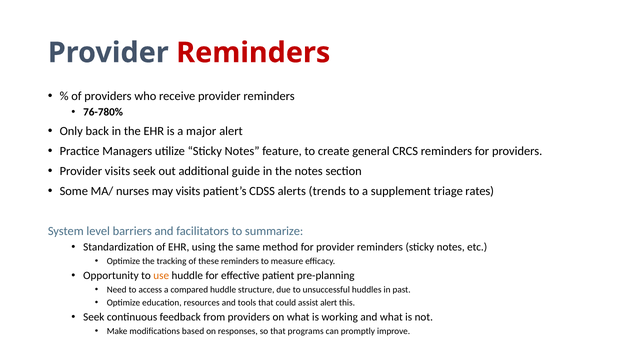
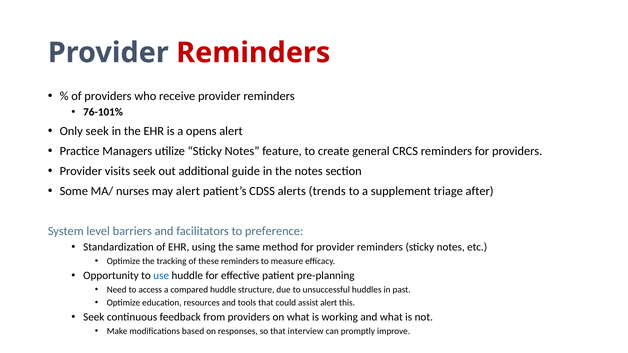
76-780%: 76-780% -> 76-101%
Only back: back -> seek
major: major -> opens
may visits: visits -> alert
rates: rates -> after
summarize: summarize -> preference
use colour: orange -> blue
programs: programs -> interview
